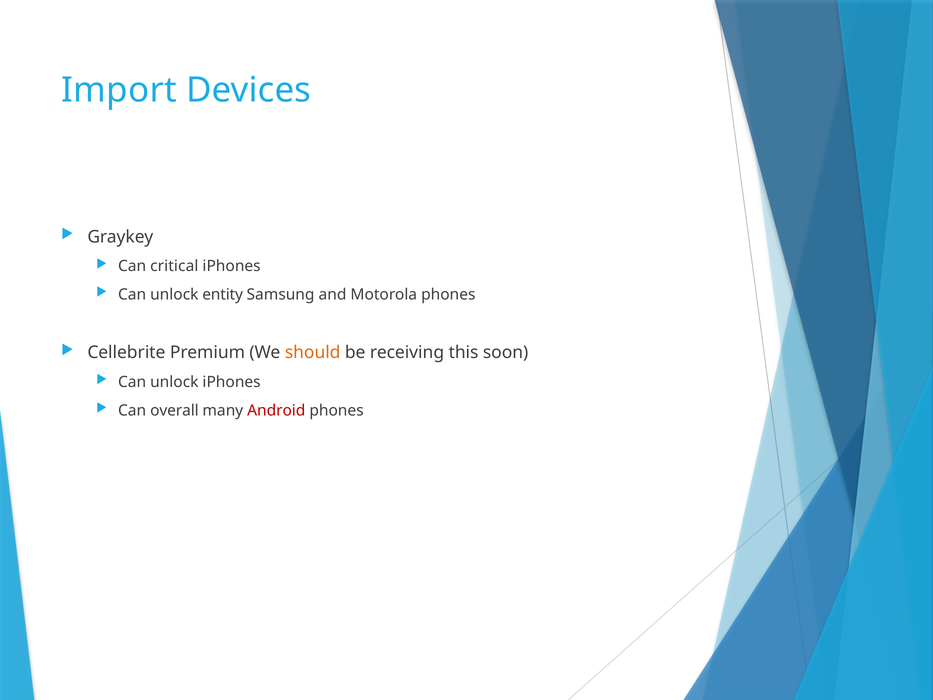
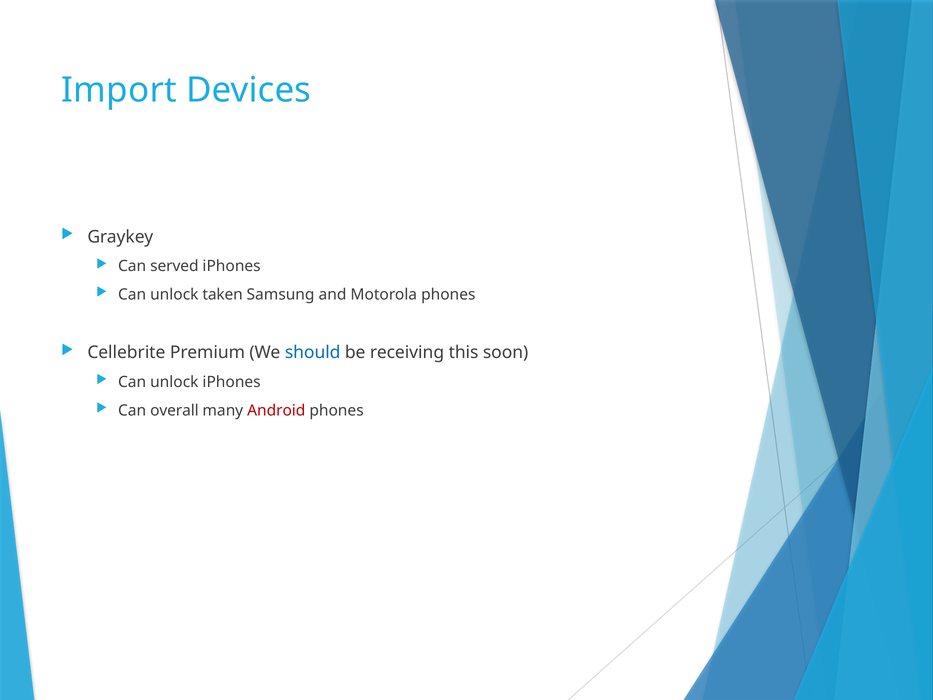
critical: critical -> served
entity: entity -> taken
should colour: orange -> blue
